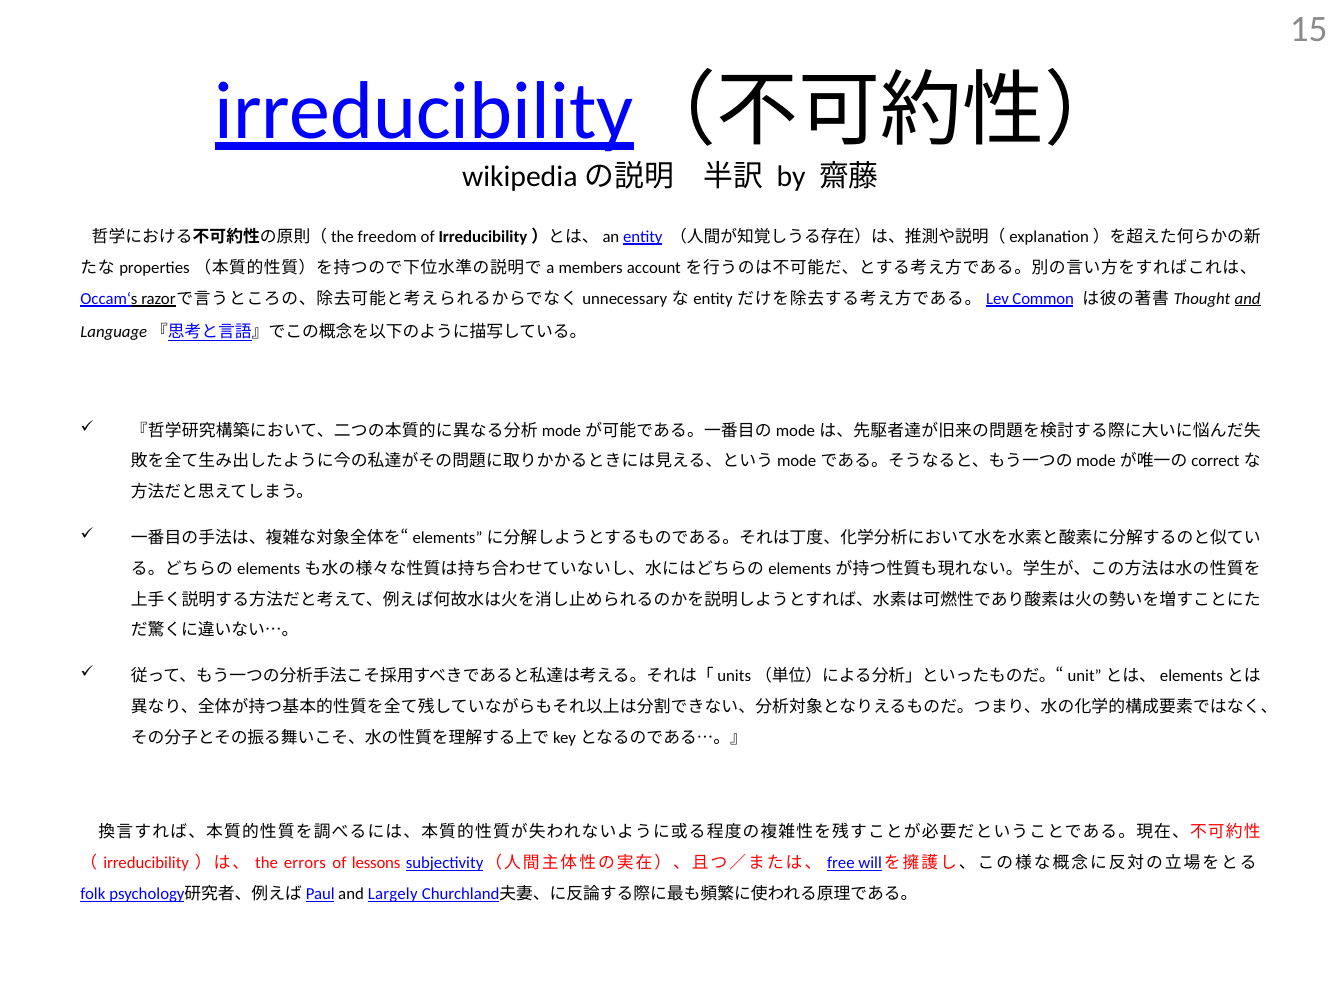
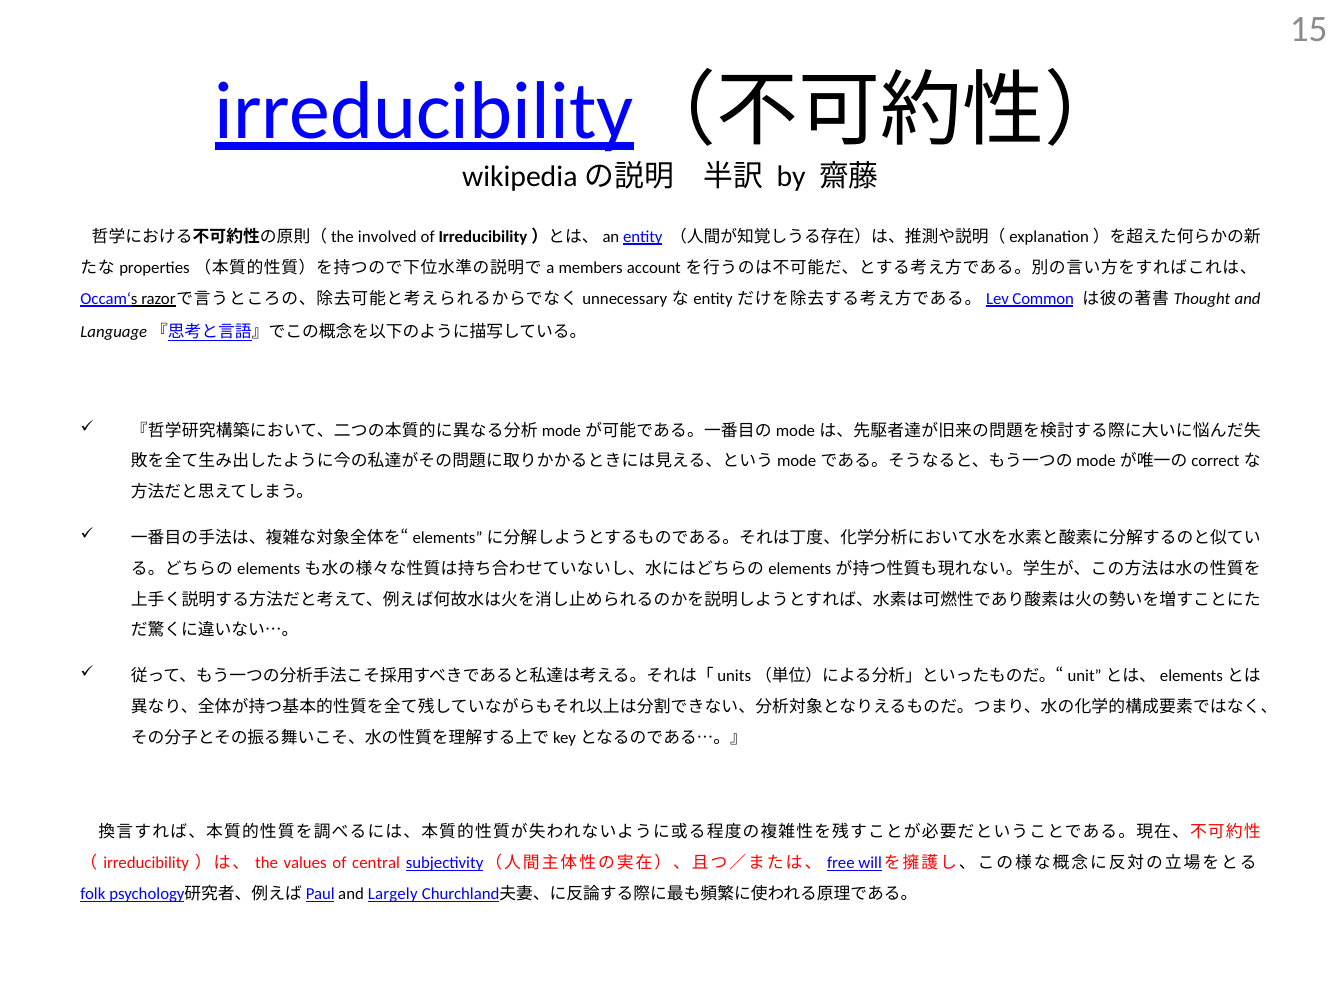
freedom: freedom -> involved
and at (1248, 299) underline: present -> none
errors: errors -> values
lessons: lessons -> central
